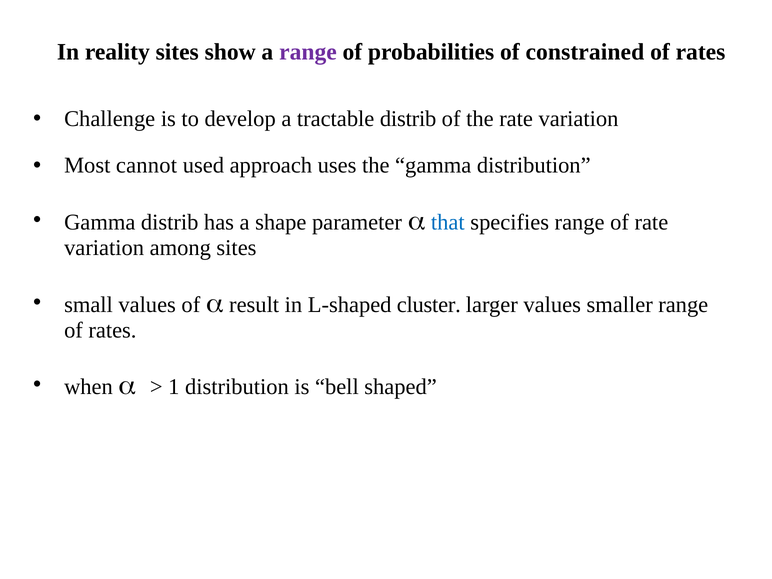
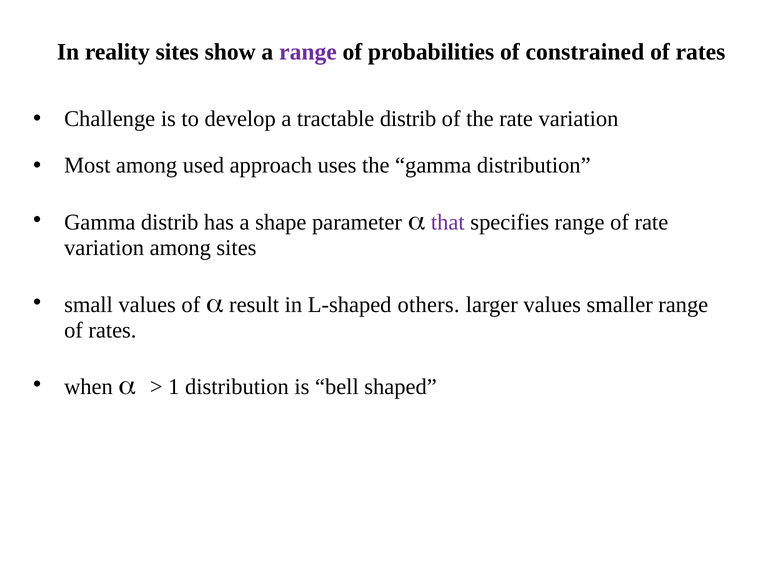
Most cannot: cannot -> among
that colour: blue -> purple
cluster: cluster -> others
